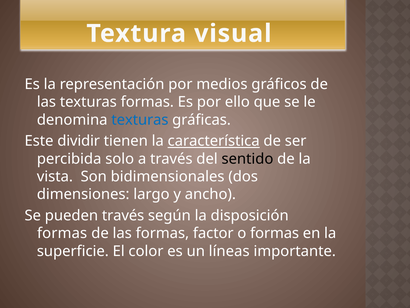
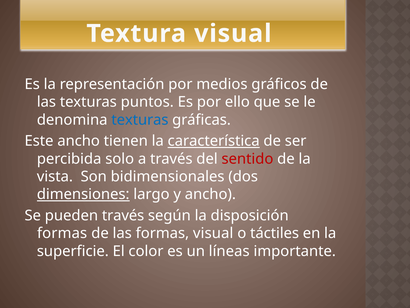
texturas formas: formas -> puntos
Este dividir: dividir -> ancho
sentido colour: black -> red
dimensiones underline: none -> present
formas factor: factor -> visual
o formas: formas -> táctiles
